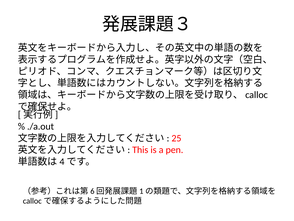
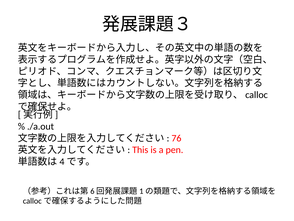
25: 25 -> 76
